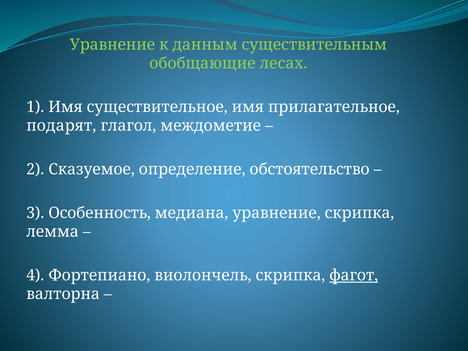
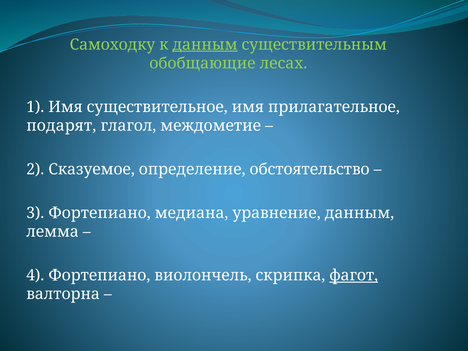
Уравнение at (112, 45): Уравнение -> Самоходку
данным at (205, 45) underline: none -> present
3 Особенность: Особенность -> Фортепиано
уравнение скрипка: скрипка -> данным
